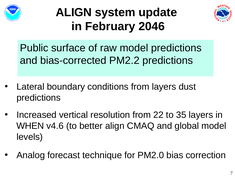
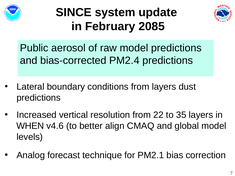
ALIGN at (74, 12): ALIGN -> SINCE
2046: 2046 -> 2085
surface: surface -> aerosol
PM2.2: PM2.2 -> PM2.4
PM2.0: PM2.0 -> PM2.1
